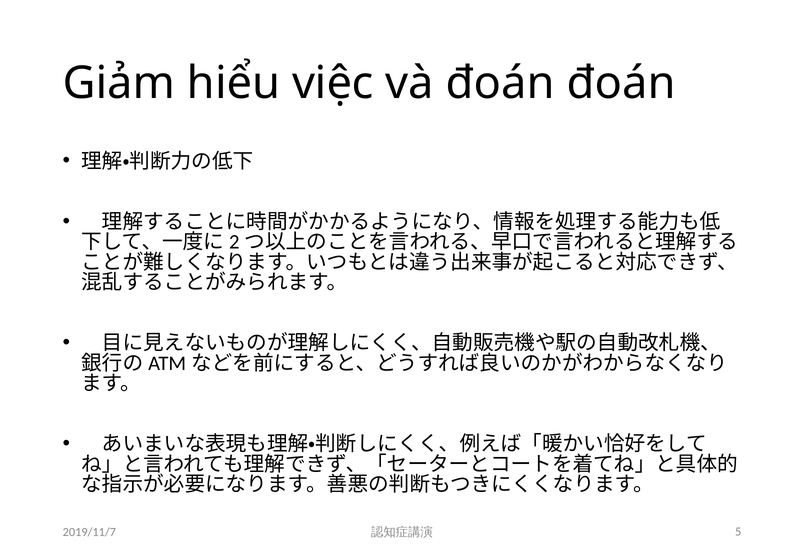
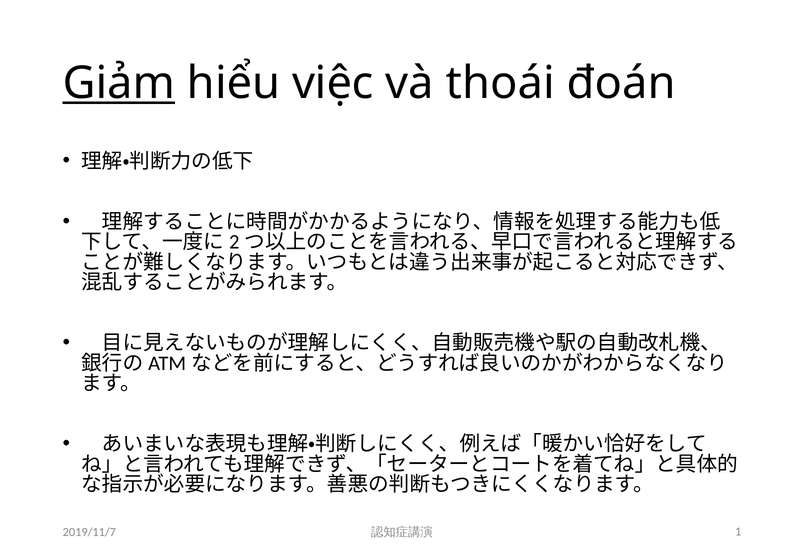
Giảm underline: none -> present
và đoán: đoán -> thoái
5: 5 -> 1
